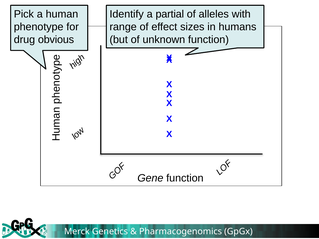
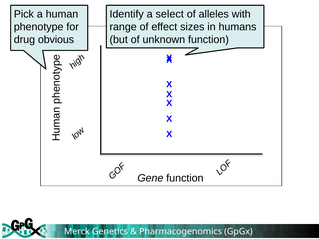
partial: partial -> select
